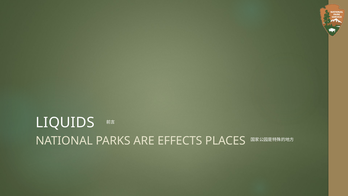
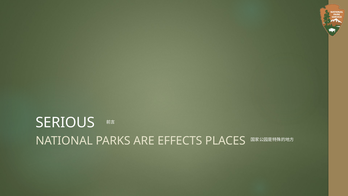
LIQUIDS: LIQUIDS -> SERIOUS
